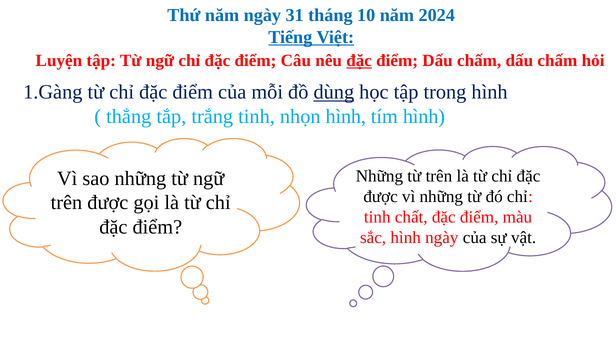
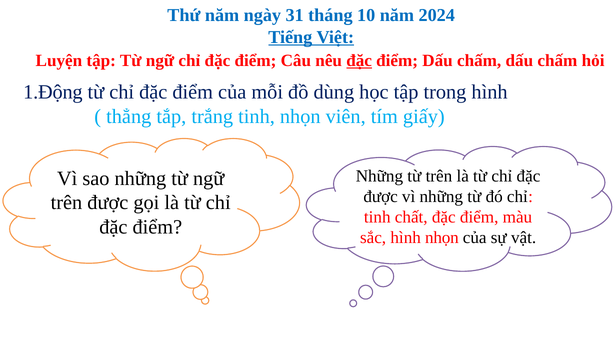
1.Gàng: 1.Gàng -> 1.Động
dùng underline: present -> none
nhọn hình: hình -> viên
tím hình: hình -> giấy
hình ngày: ngày -> nhọn
